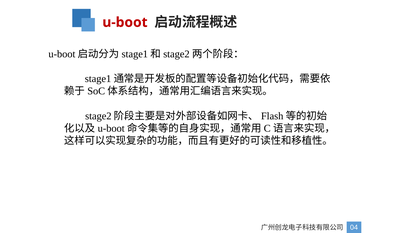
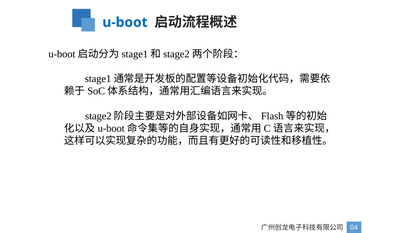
u-boot colour: red -> blue
